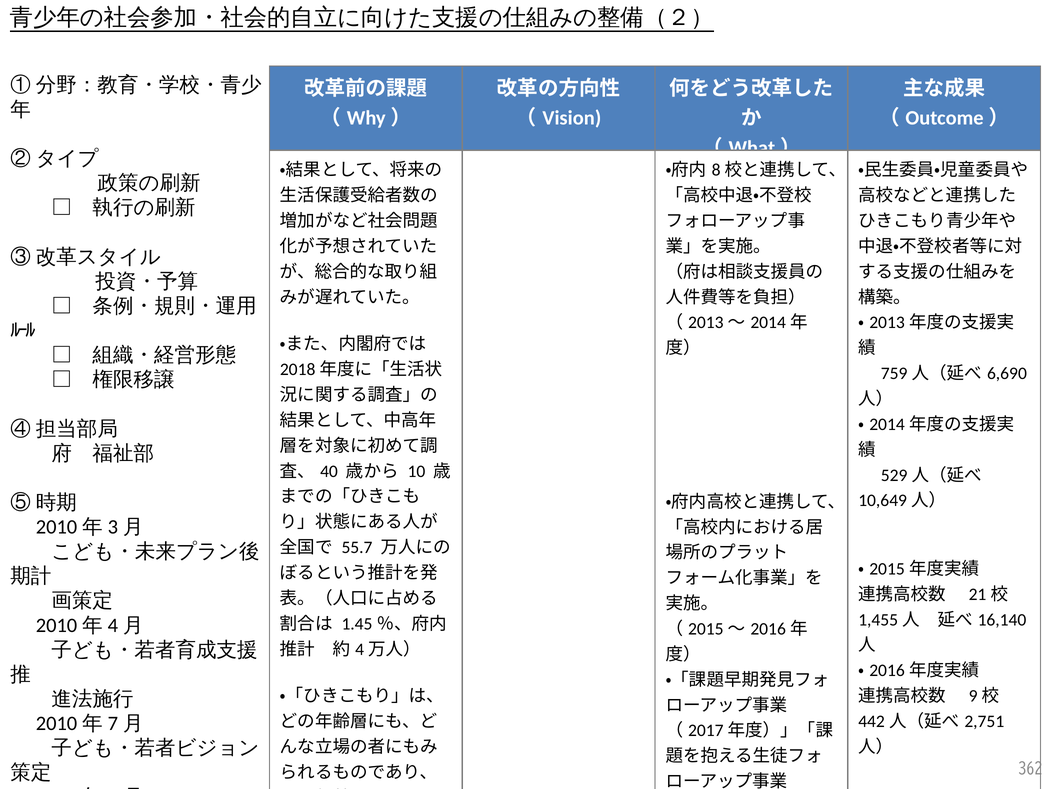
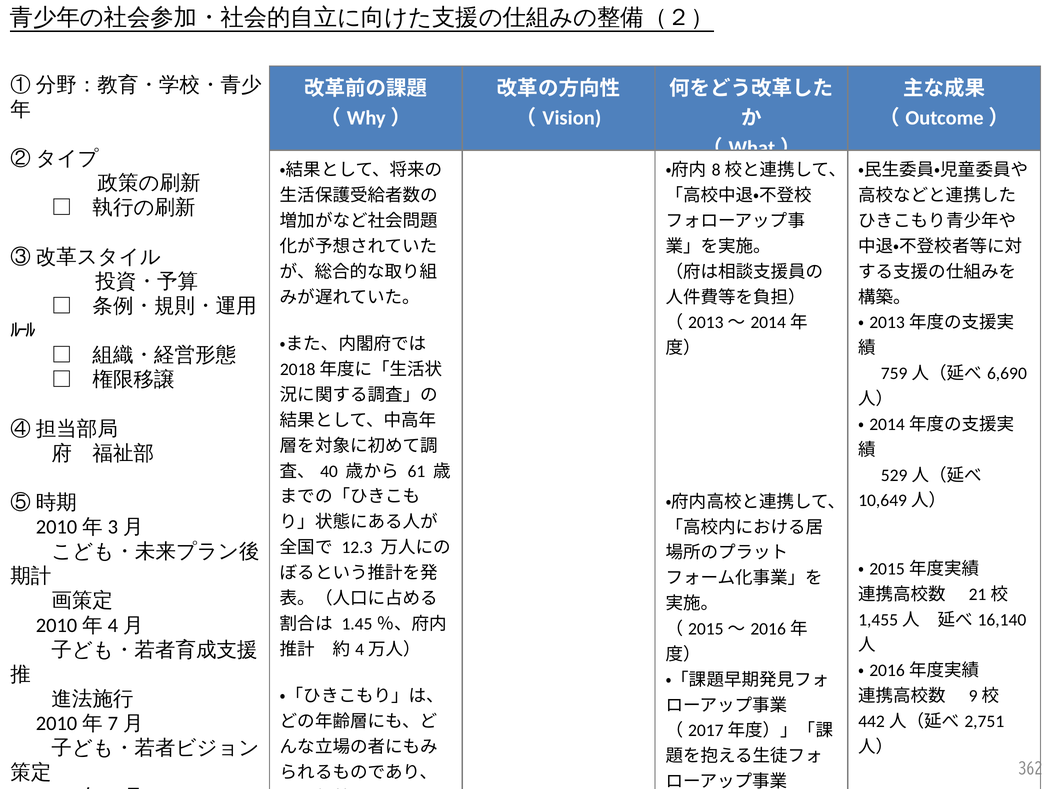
10: 10 -> 61
55.7: 55.7 -> 12.3
